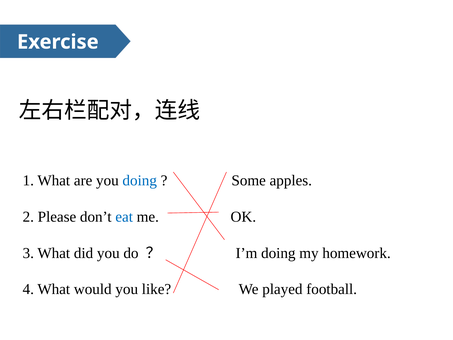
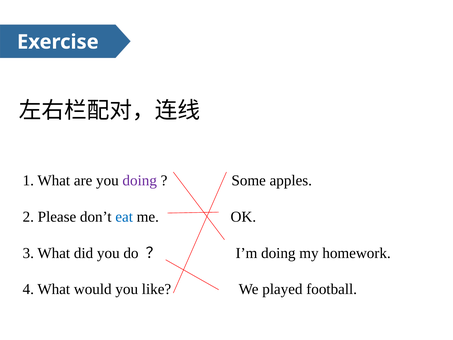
doing at (140, 180) colour: blue -> purple
